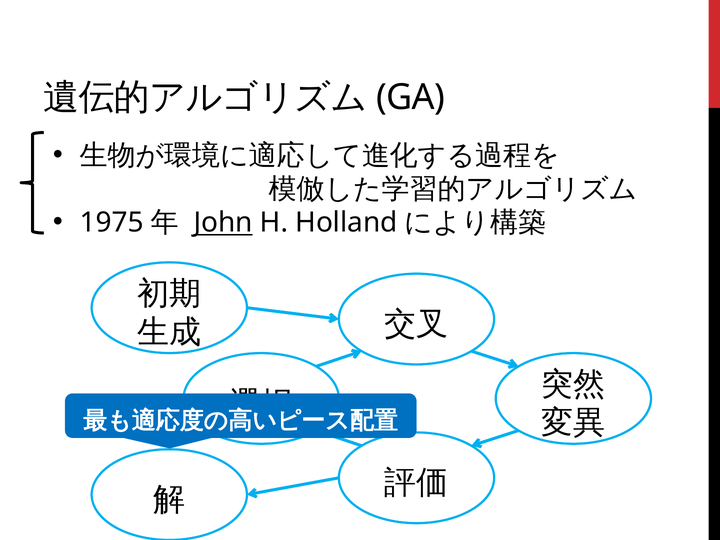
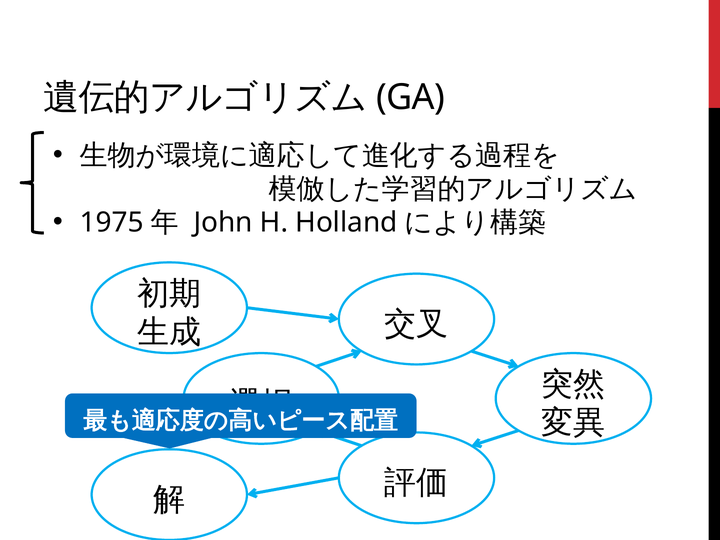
John underline: present -> none
